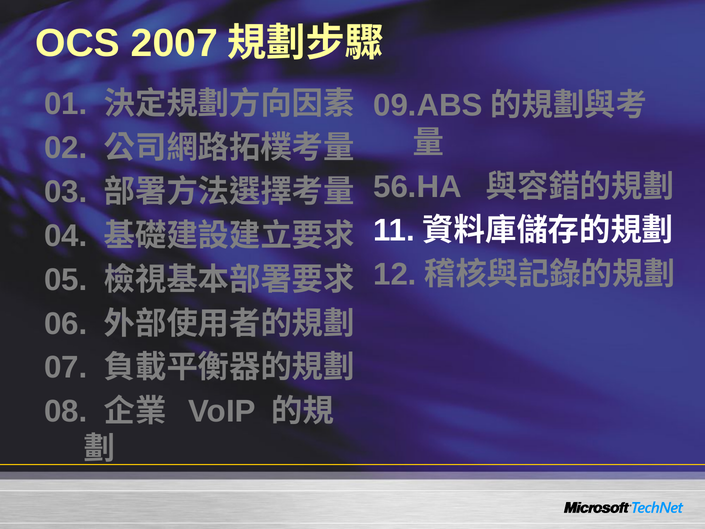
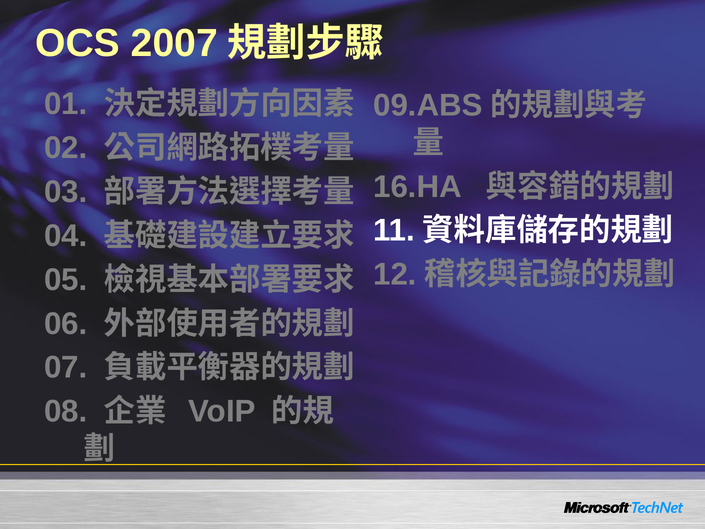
56.HA: 56.HA -> 16.HA
